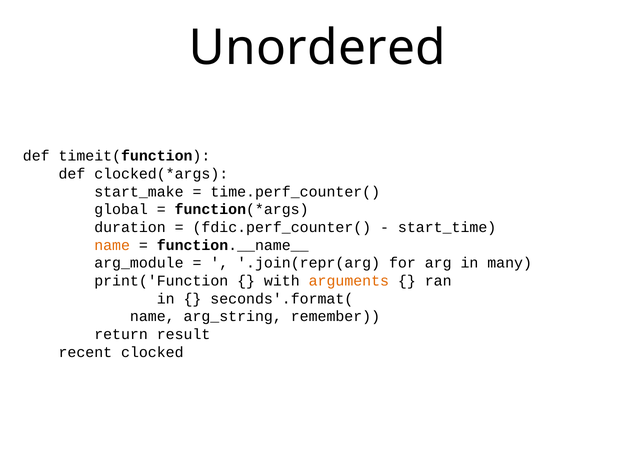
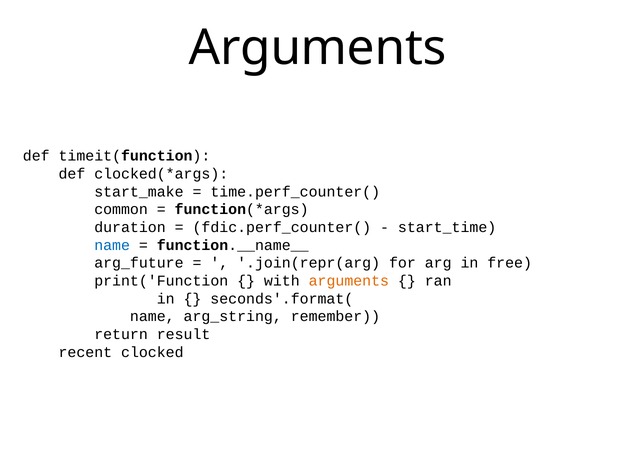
Unordered at (317, 48): Unordered -> Arguments
global: global -> common
name at (112, 245) colour: orange -> blue
arg_module: arg_module -> arg_future
many: many -> free
